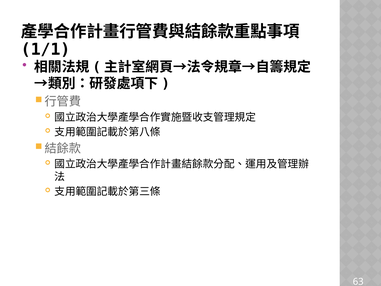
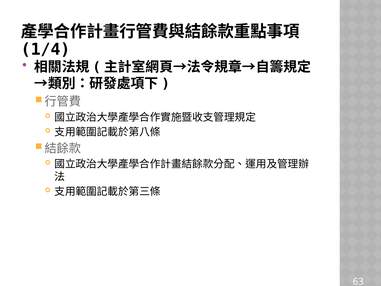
1/1: 1/1 -> 1/4
